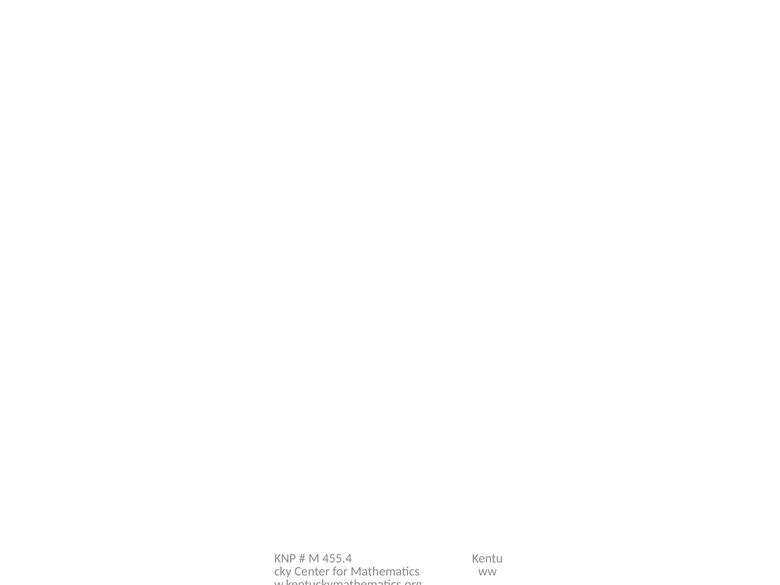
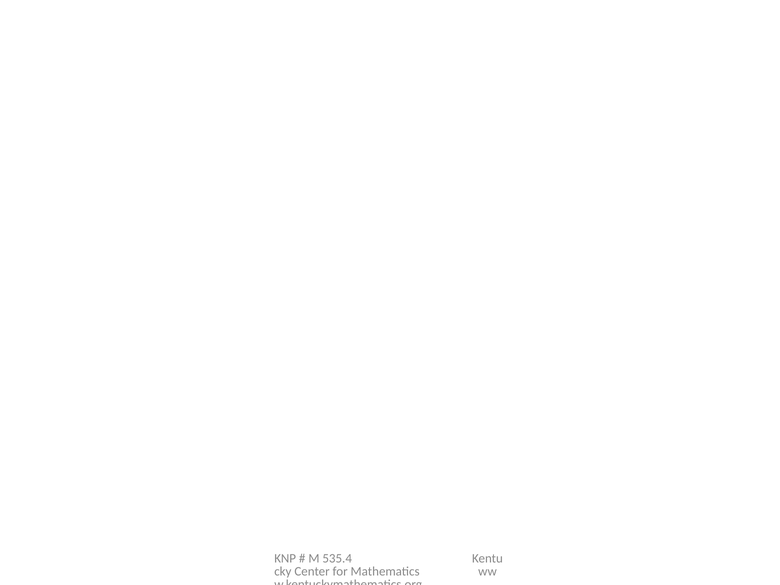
455.4: 455.4 -> 535.4
